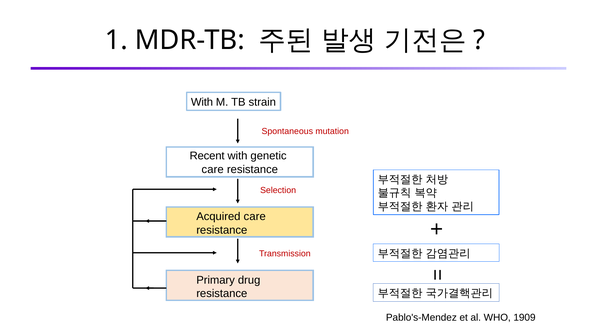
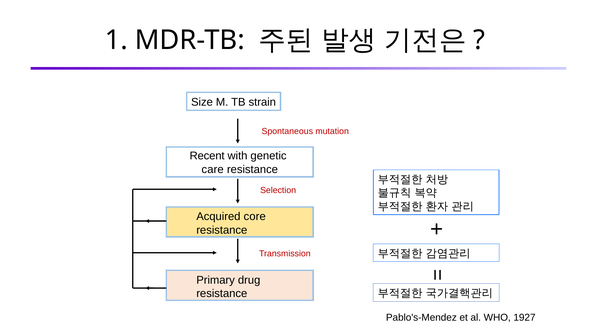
With at (202, 102): With -> Size
Acquired care: care -> core
1909: 1909 -> 1927
